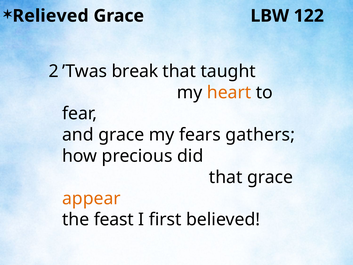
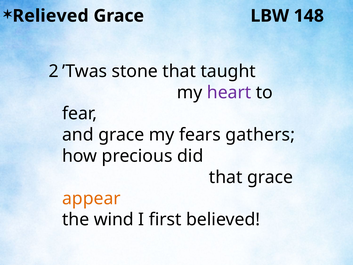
122: 122 -> 148
break: break -> stone
heart colour: orange -> purple
feast: feast -> wind
